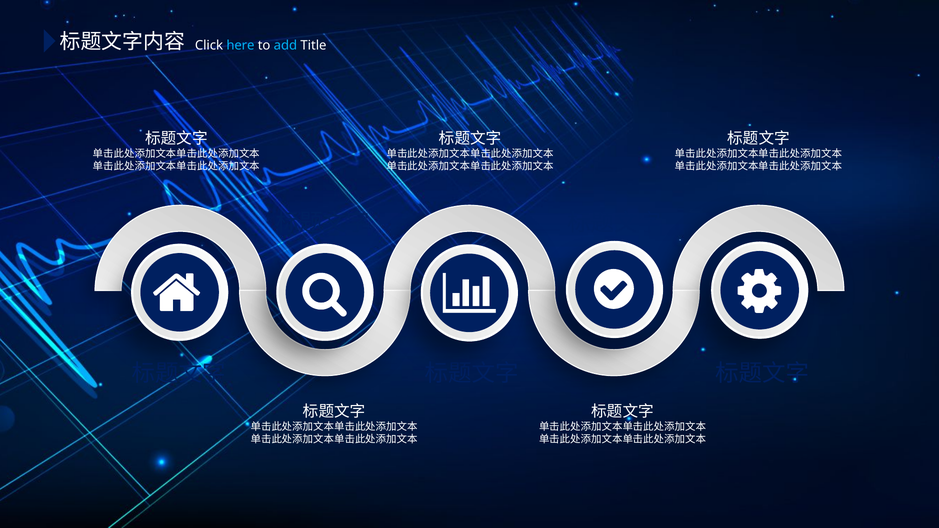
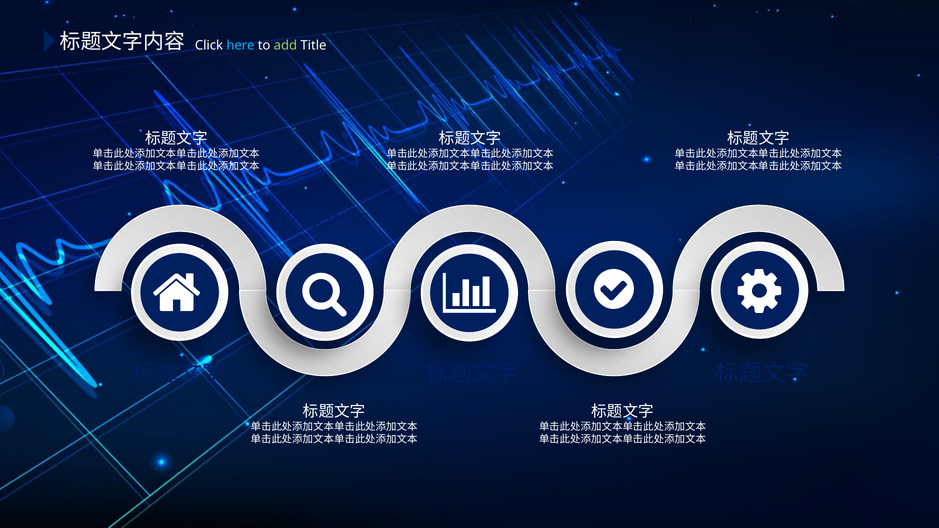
add colour: light blue -> light green
